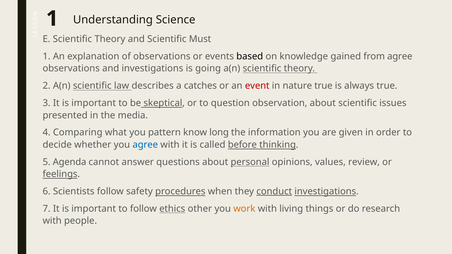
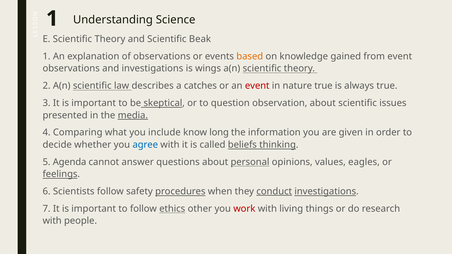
Must: Must -> Beak
based colour: black -> orange
from agree: agree -> event
going: going -> wings
media underline: none -> present
pattern: pattern -> include
before: before -> beliefs
review: review -> eagles
work colour: orange -> red
